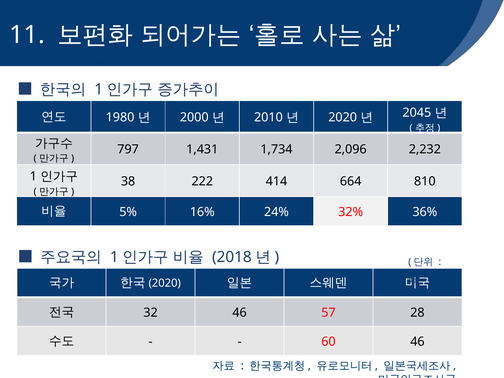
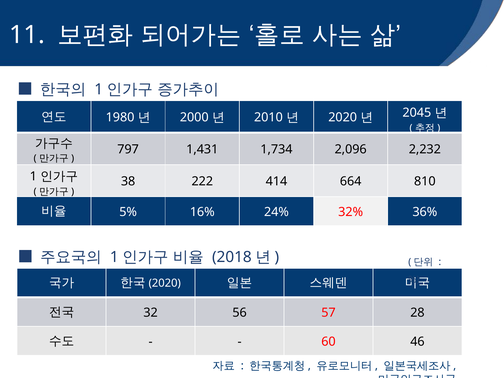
32 46: 46 -> 56
